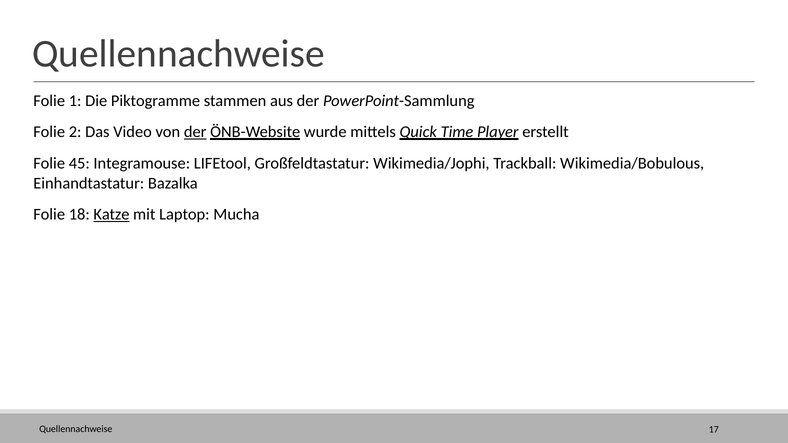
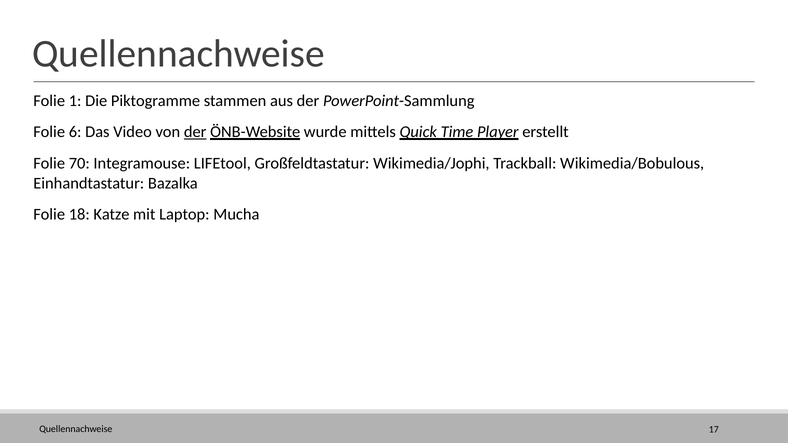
2: 2 -> 6
45: 45 -> 70
Katze underline: present -> none
